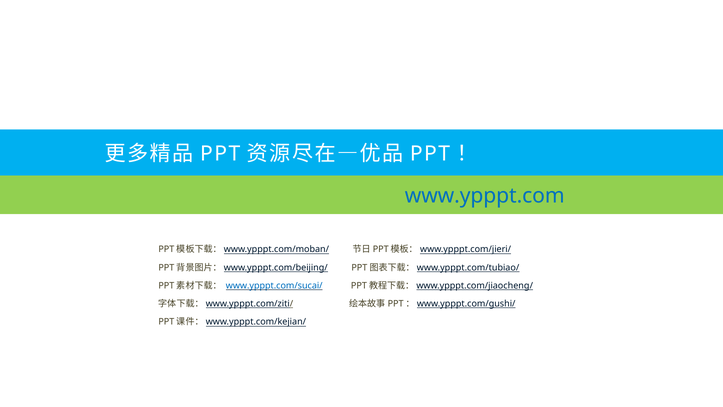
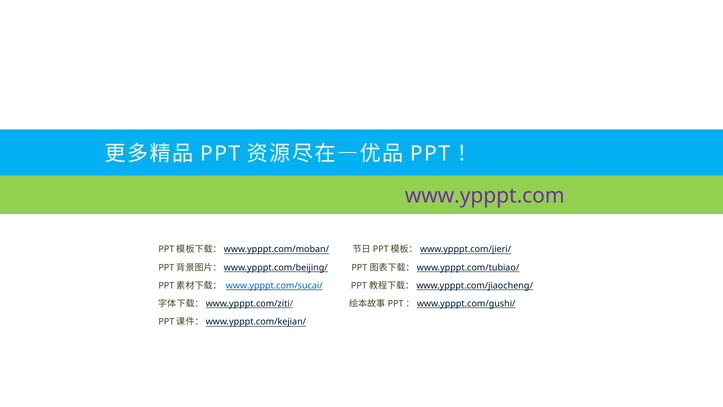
www.ypppt.com colour: blue -> purple
